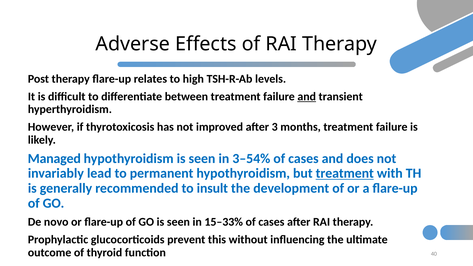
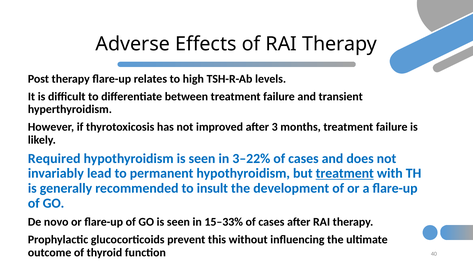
and at (307, 97) underline: present -> none
Managed: Managed -> Required
3–54%: 3–54% -> 3–22%
